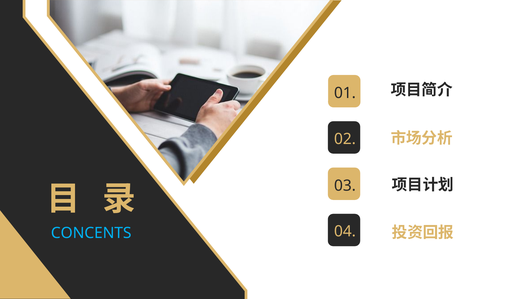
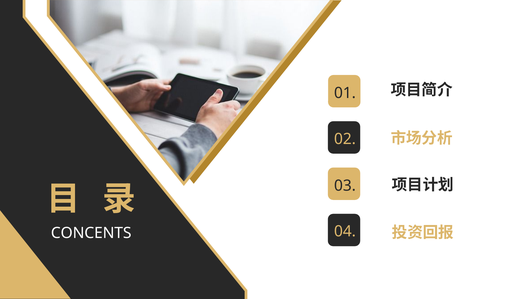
CONCENTS colour: light blue -> white
